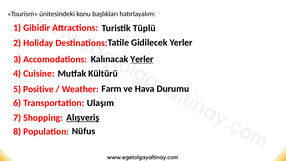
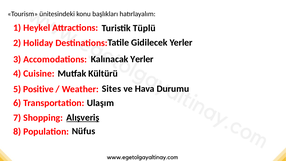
Gibidir: Gibidir -> Heykel
Yerler at (142, 59) underline: present -> none
Farm: Farm -> Sites
